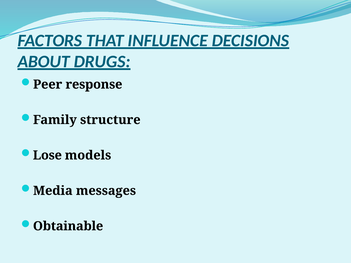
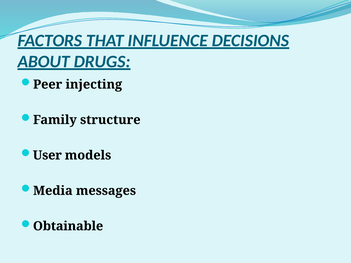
response: response -> injecting
Lose: Lose -> User
